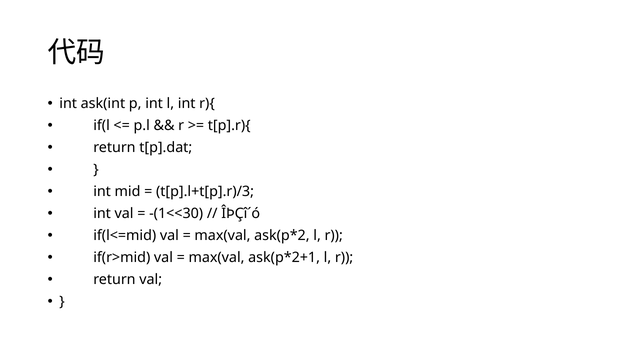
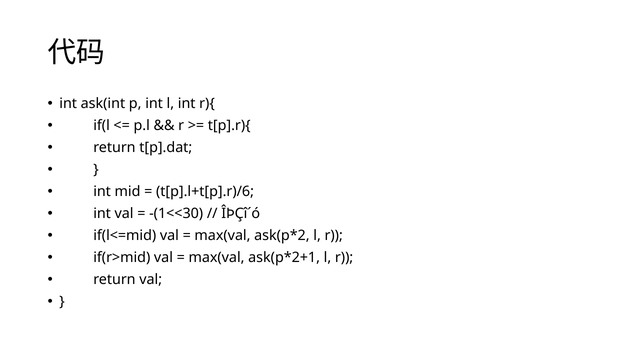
t[p].l+t[p].r)/3: t[p].l+t[p].r)/3 -> t[p].l+t[p].r)/6
